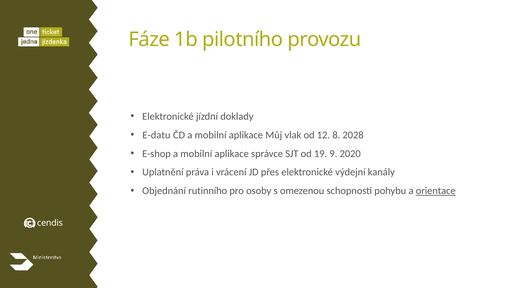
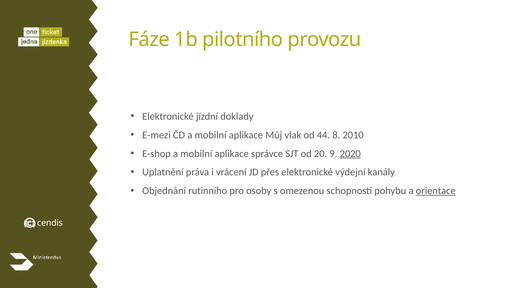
E-datu: E-datu -> E-mezi
12: 12 -> 44
2028: 2028 -> 2010
19: 19 -> 20
2020 underline: none -> present
